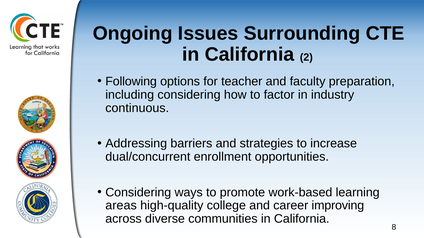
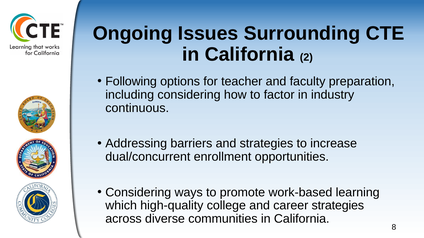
areas: areas -> which
career improving: improving -> strategies
